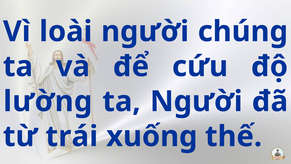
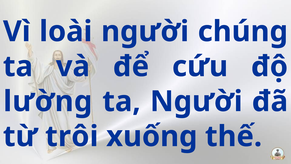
trái: trái -> trôi
